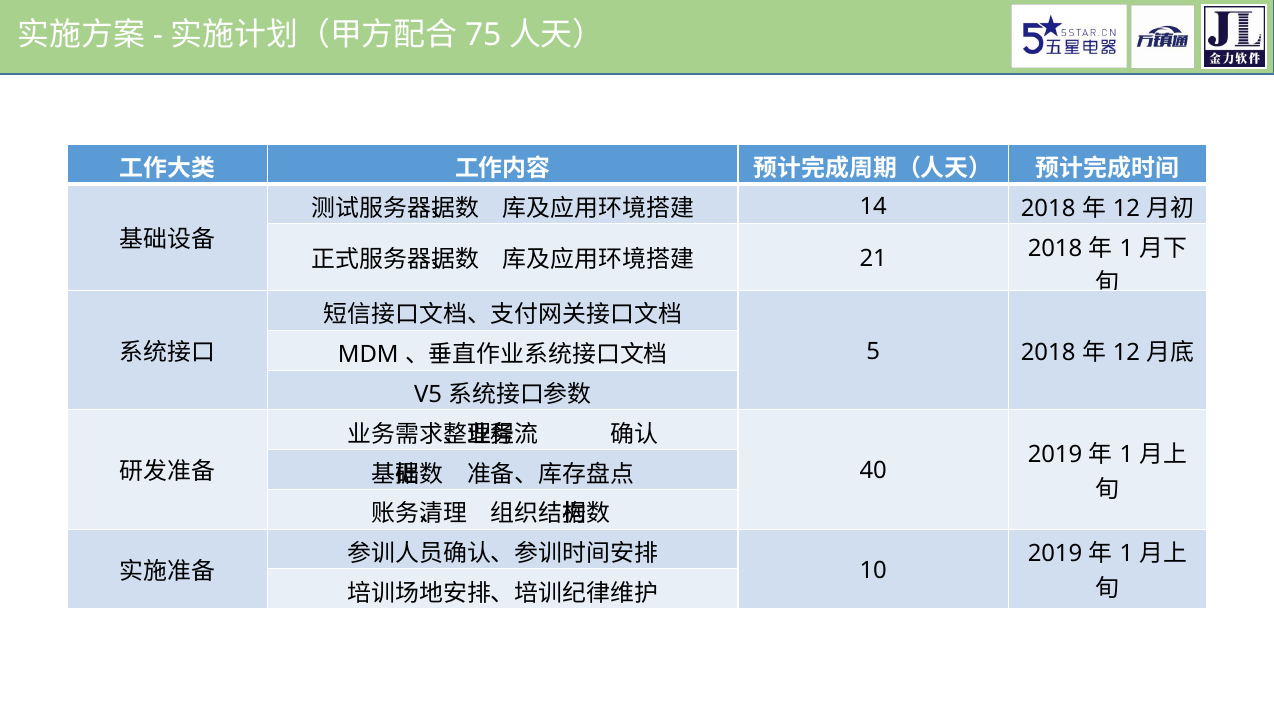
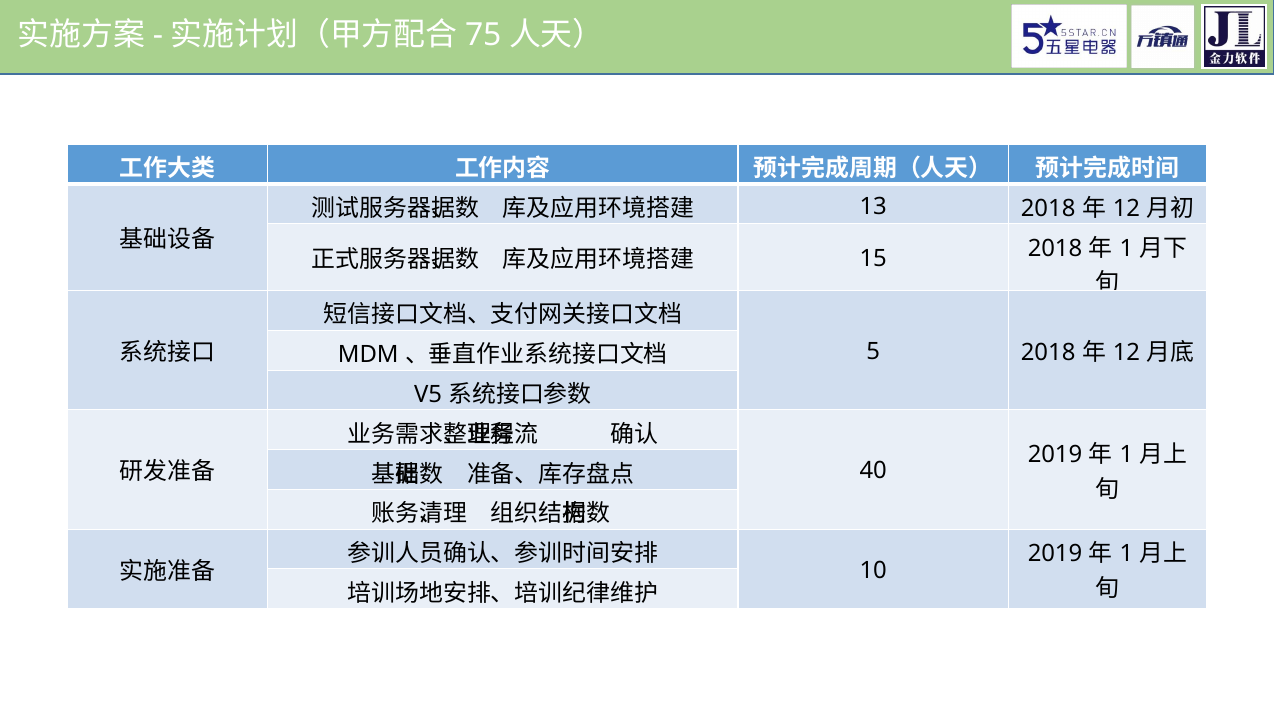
14: 14 -> 13
21: 21 -> 15
